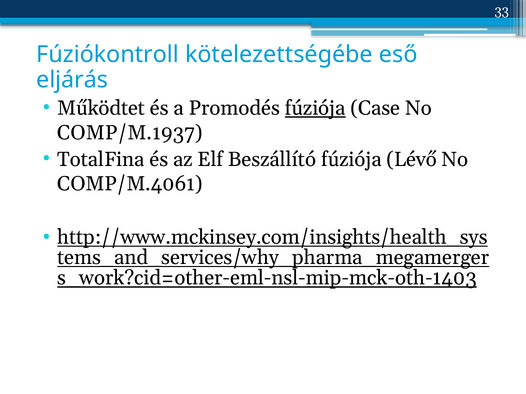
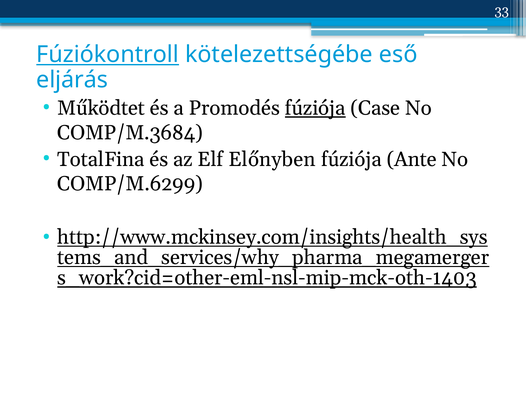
Fúziókontroll underline: none -> present
COMP/M.1937: COMP/M.1937 -> COMP/M.3684
Beszállító: Beszállító -> Előnyben
Lévő: Lévő -> Ante
COMP/M.4061: COMP/M.4061 -> COMP/M.6299
